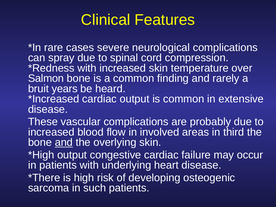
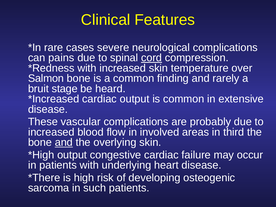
spray: spray -> pains
cord underline: none -> present
years: years -> stage
